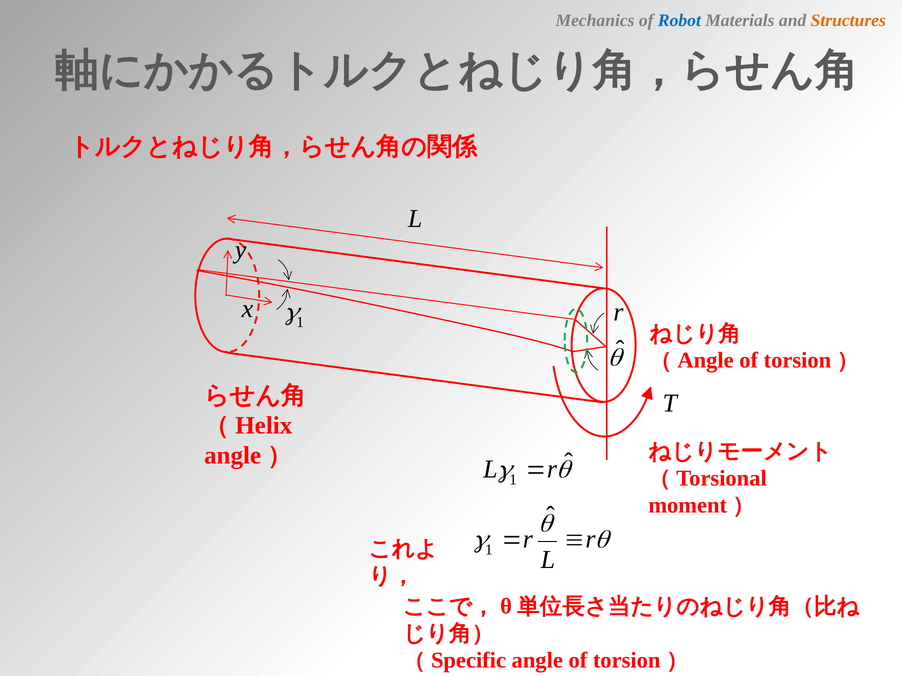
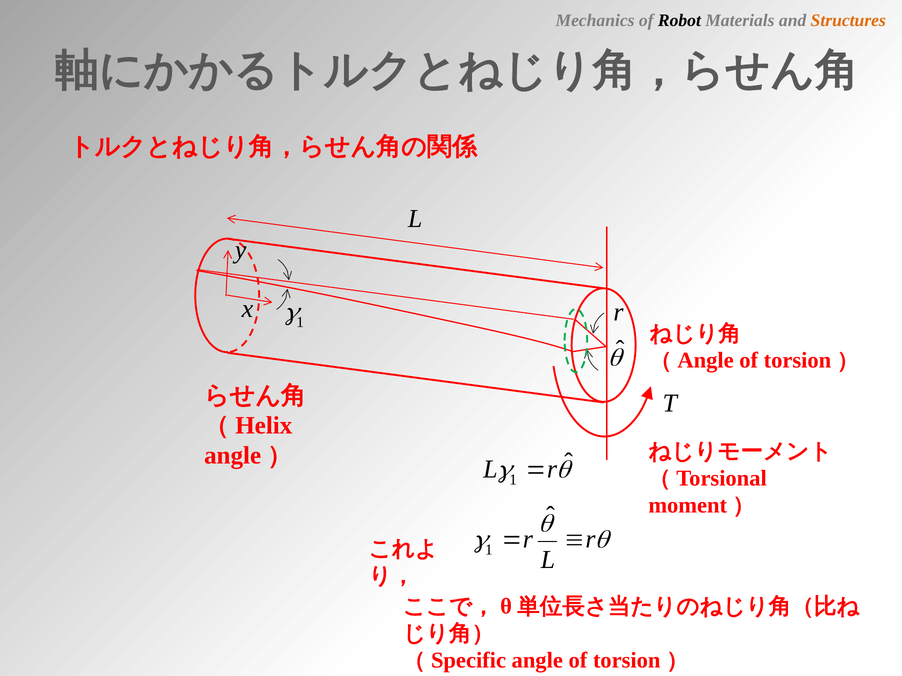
Robot colour: blue -> black
